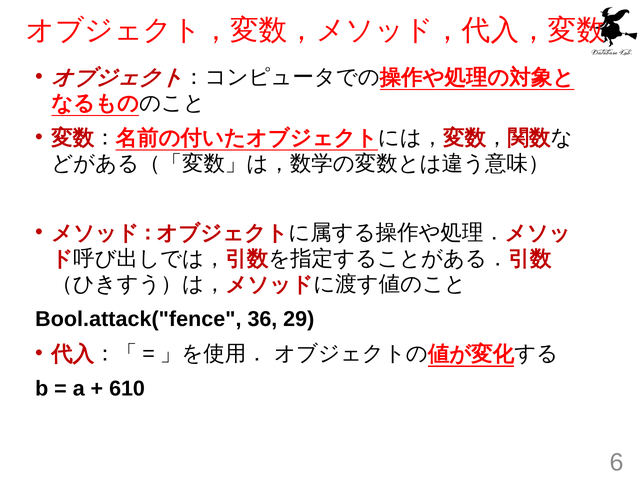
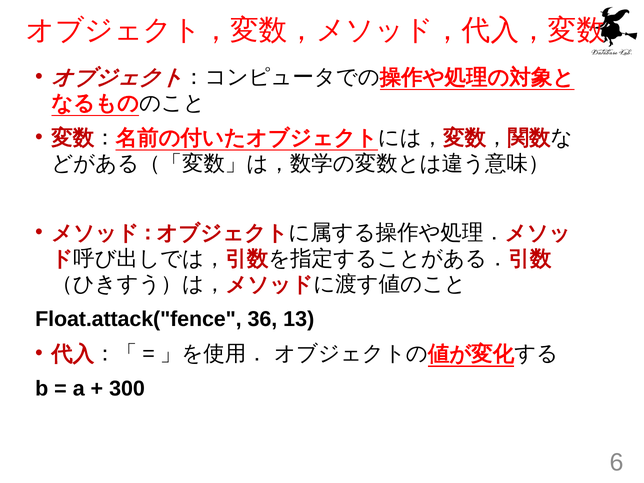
Bool.attack("fence: Bool.attack("fence -> Float.attack("fence
29: 29 -> 13
610: 610 -> 300
